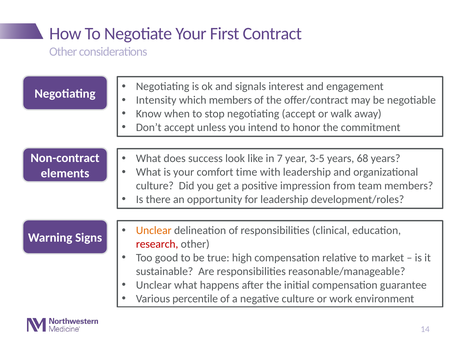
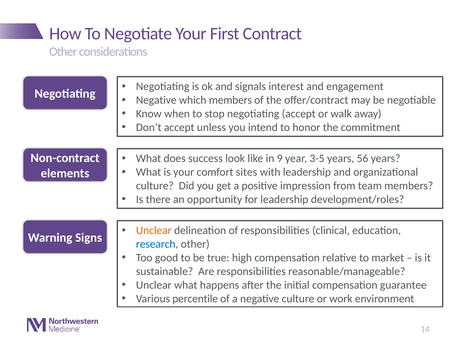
Intensity at (156, 100): Intensity -> Negative
7: 7 -> 9
68: 68 -> 56
time: time -> sites
research colour: red -> blue
